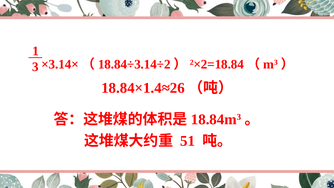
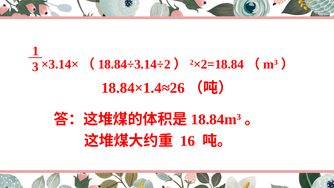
51: 51 -> 16
